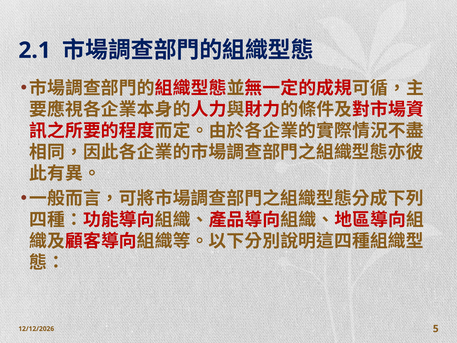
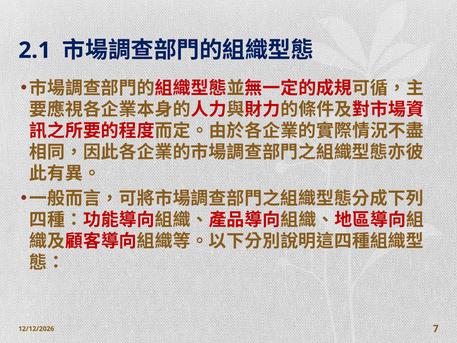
5: 5 -> 7
